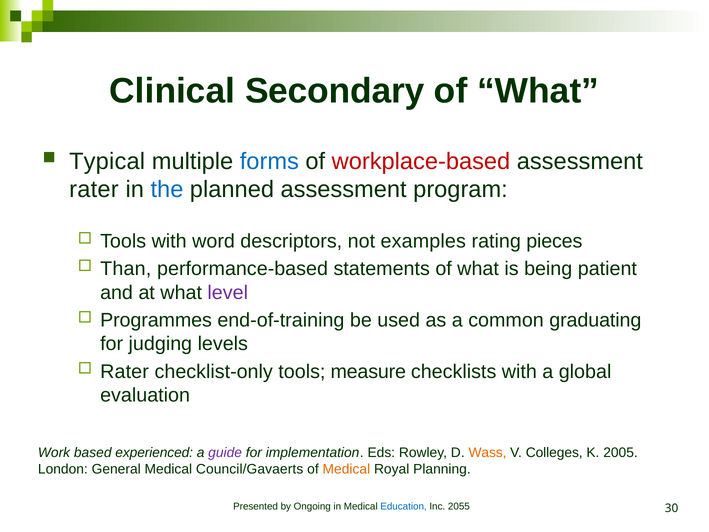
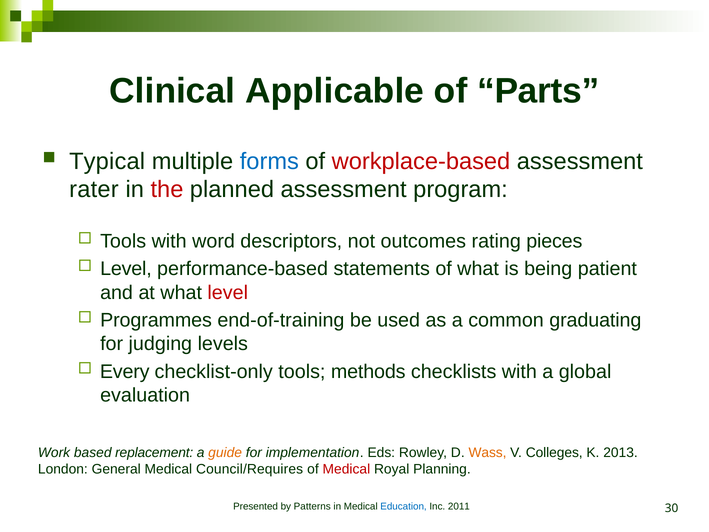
Secondary: Secondary -> Applicable
What at (538, 91): What -> Parts
the colour: blue -> red
examples: examples -> outcomes
Than at (126, 269): Than -> Level
level at (228, 293) colour: purple -> red
Rater at (125, 371): Rater -> Every
measure: measure -> methods
experienced: experienced -> replacement
guide colour: purple -> orange
2005: 2005 -> 2013
Council/Gavaerts: Council/Gavaerts -> Council/Requires
Medical at (346, 469) colour: orange -> red
Ongoing: Ongoing -> Patterns
2055: 2055 -> 2011
